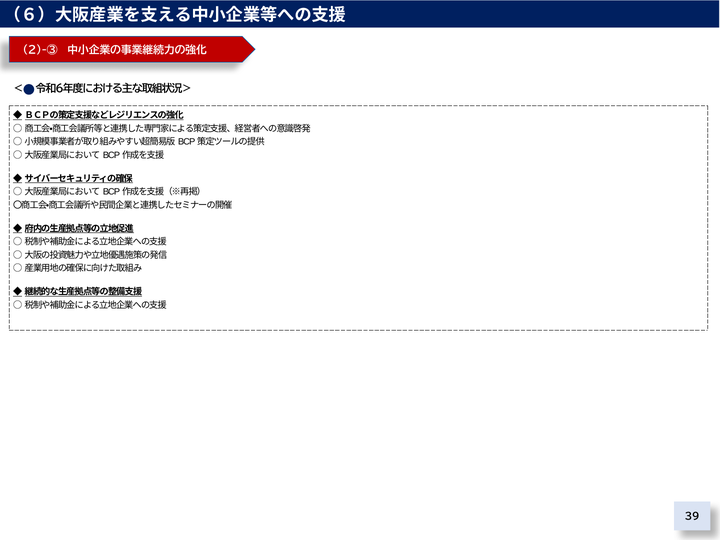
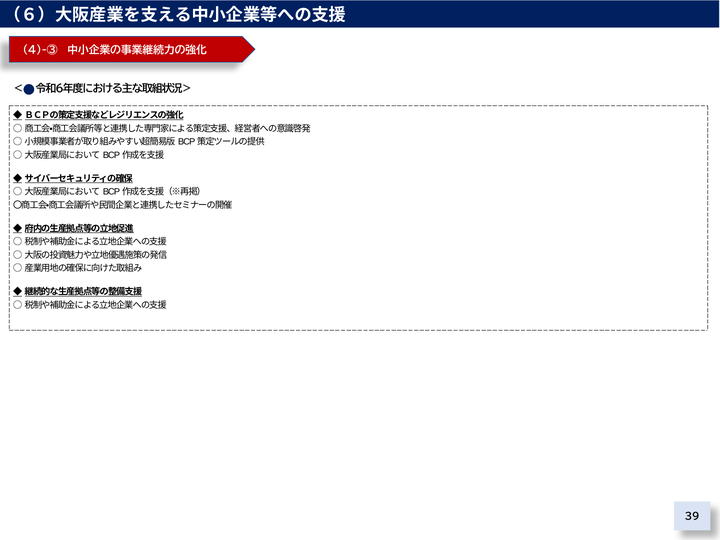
2)-③: 2)-③ -> 4)-③
